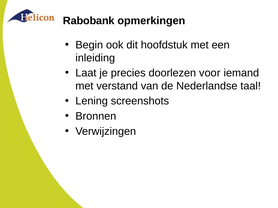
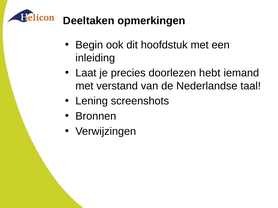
Rabobank: Rabobank -> Deeltaken
voor: voor -> hebt
